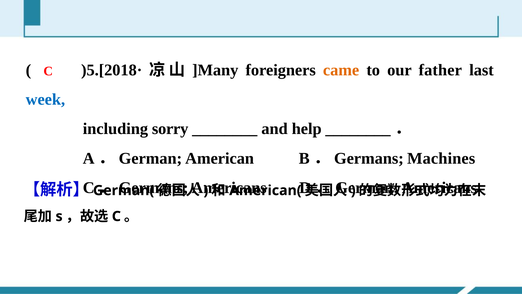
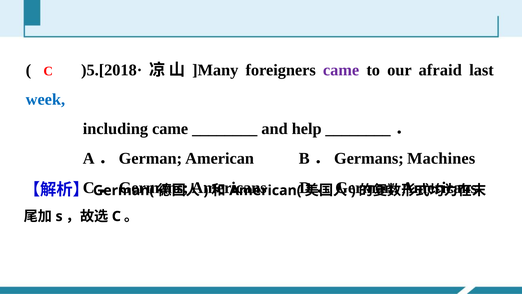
came at (341, 70) colour: orange -> purple
father: father -> afraid
including sorry: sorry -> came
